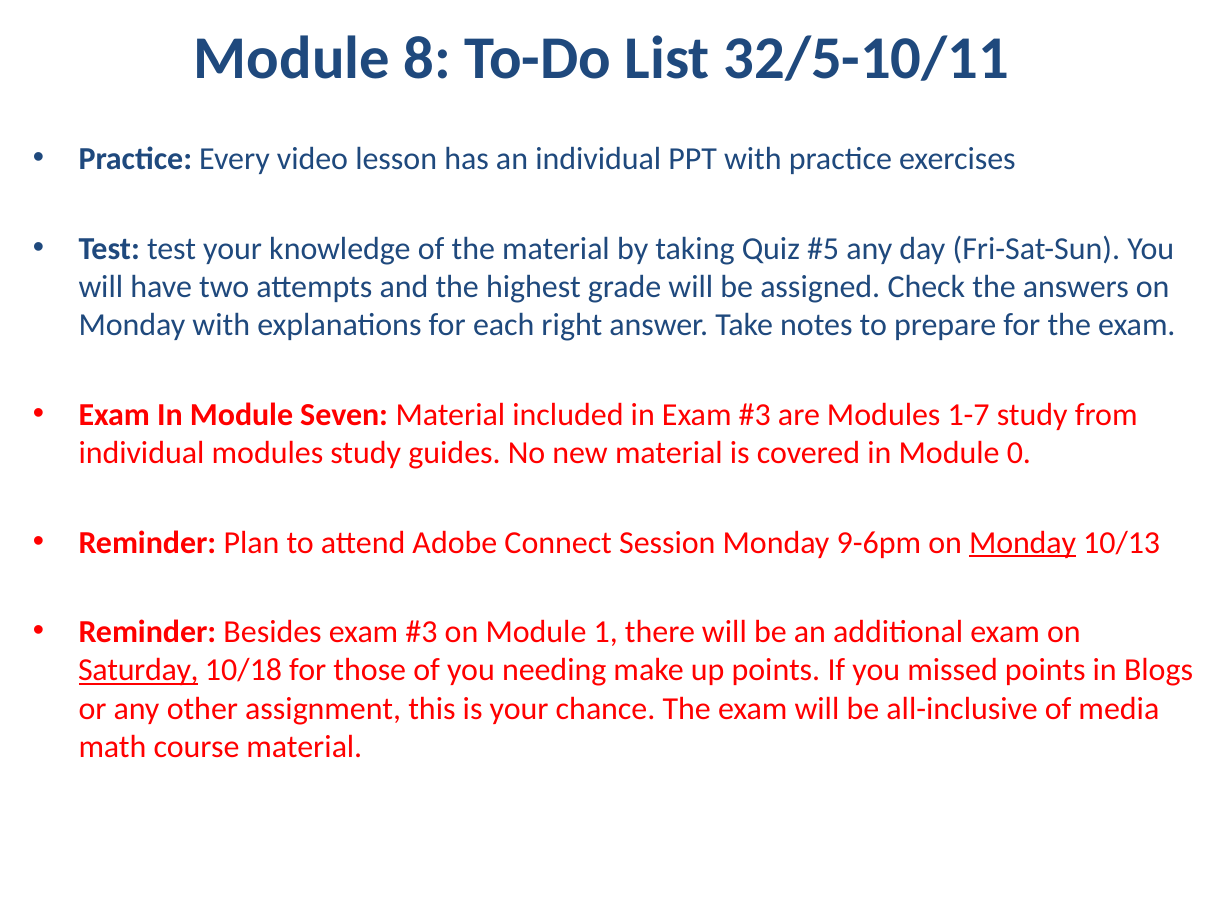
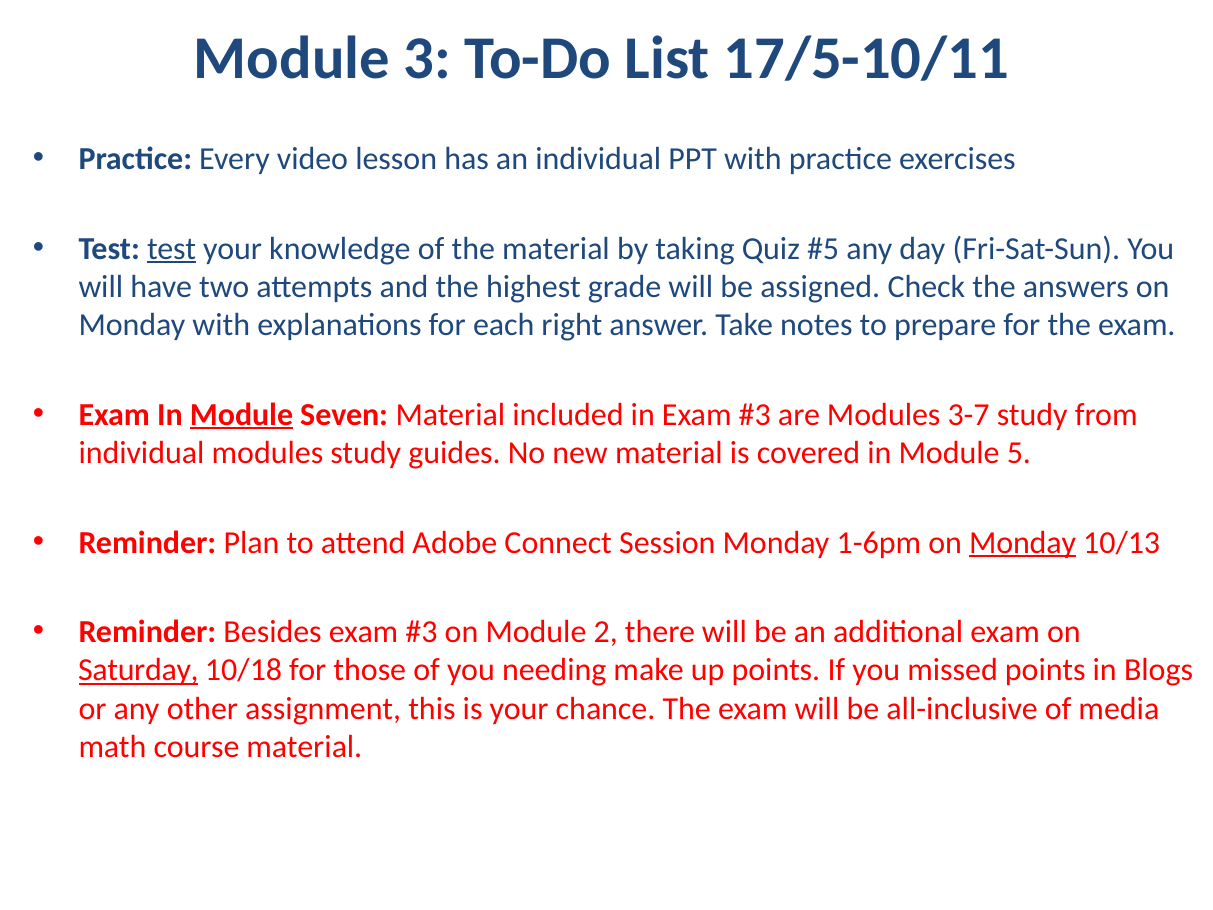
8: 8 -> 3
32/5-10/11: 32/5-10/11 -> 17/5-10/11
test at (172, 248) underline: none -> present
Module at (242, 415) underline: none -> present
1-7: 1-7 -> 3-7
0: 0 -> 5
9-6pm: 9-6pm -> 1-6pm
1: 1 -> 2
